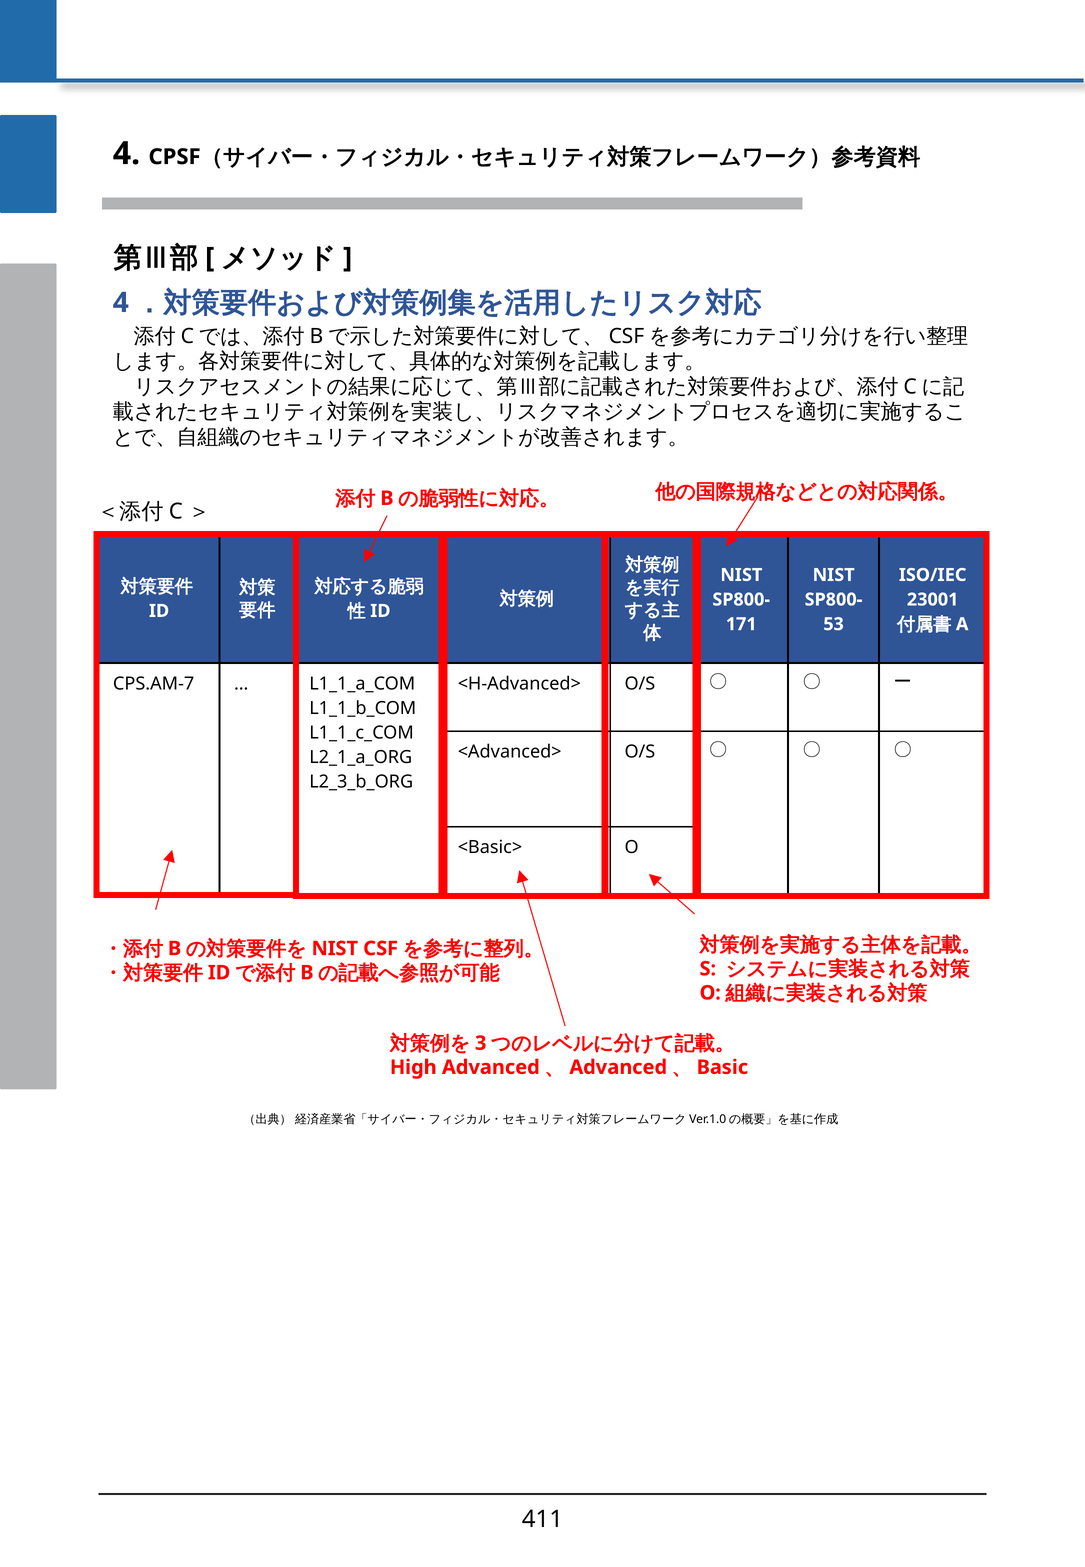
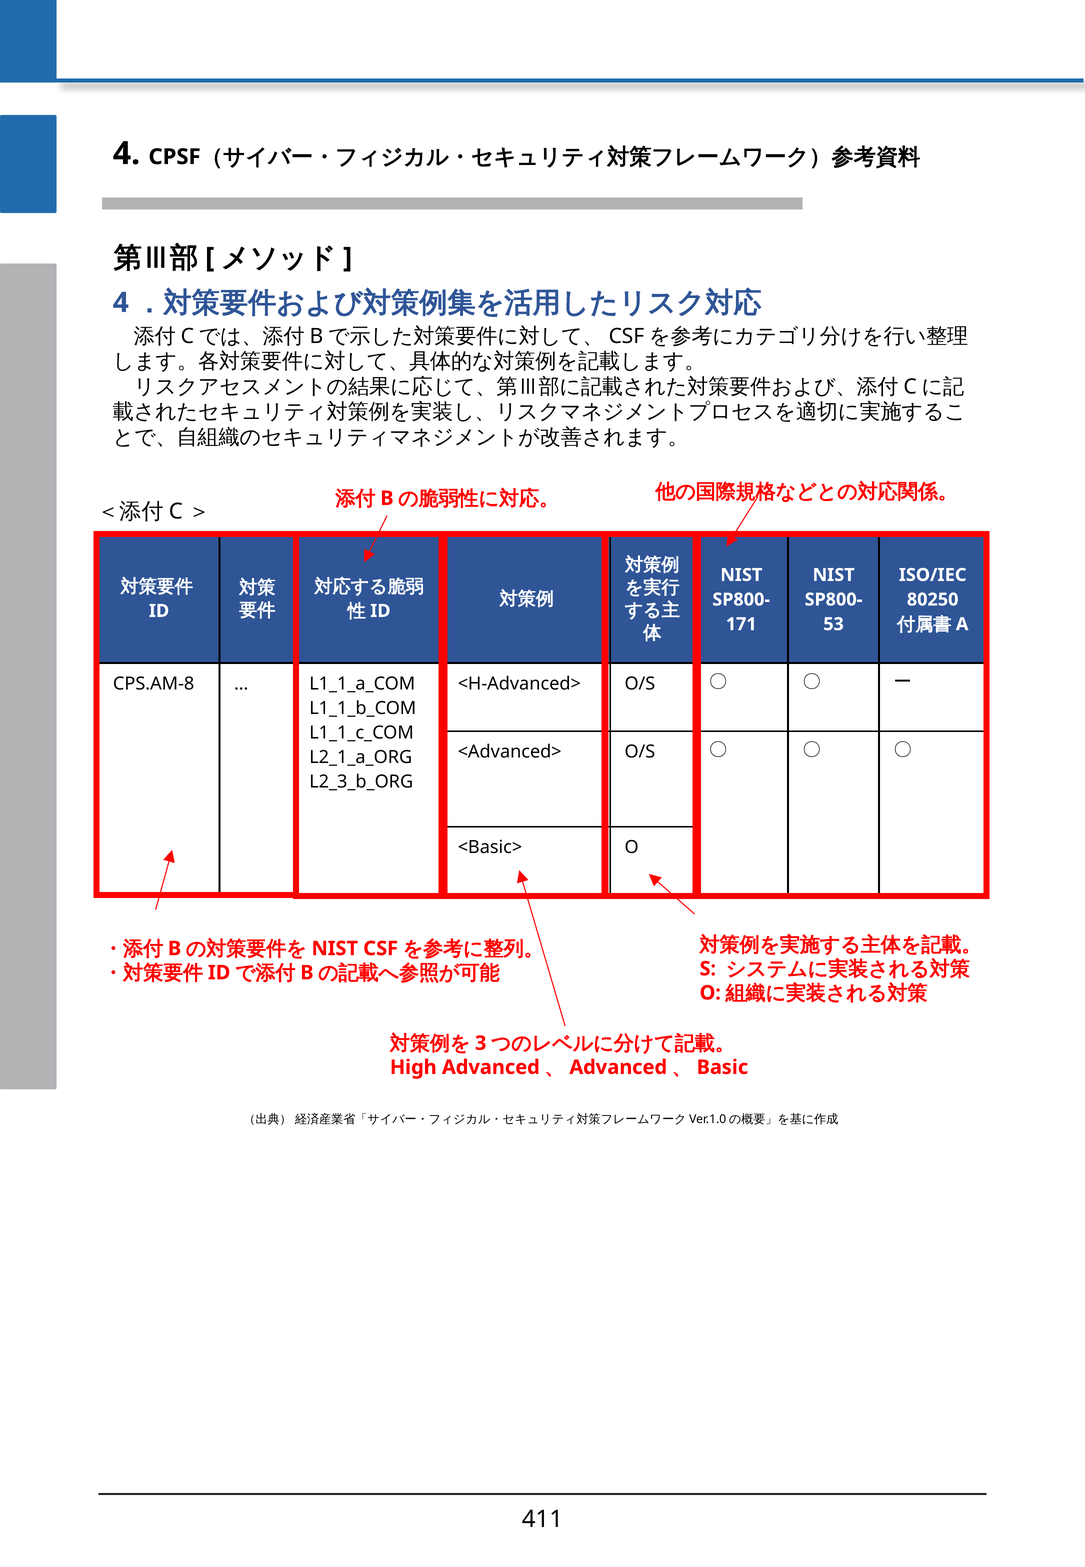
23001: 23001 -> 80250
CPS.AM-7: CPS.AM-7 -> CPS.AM-8
